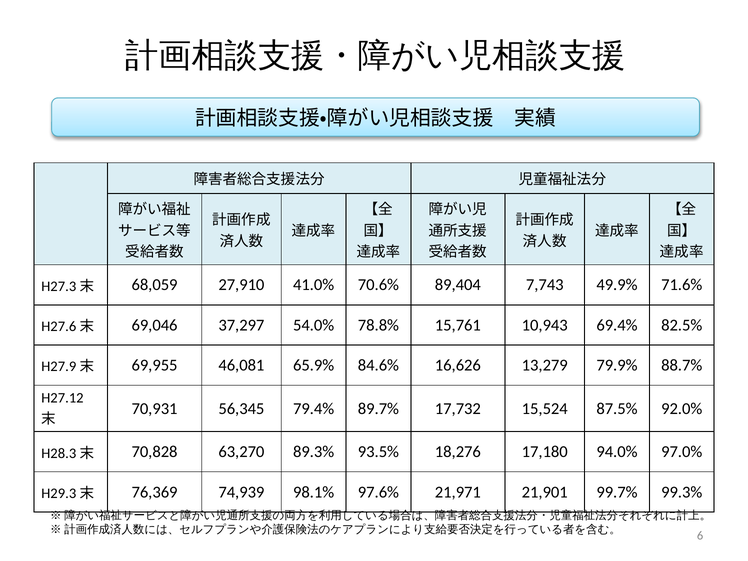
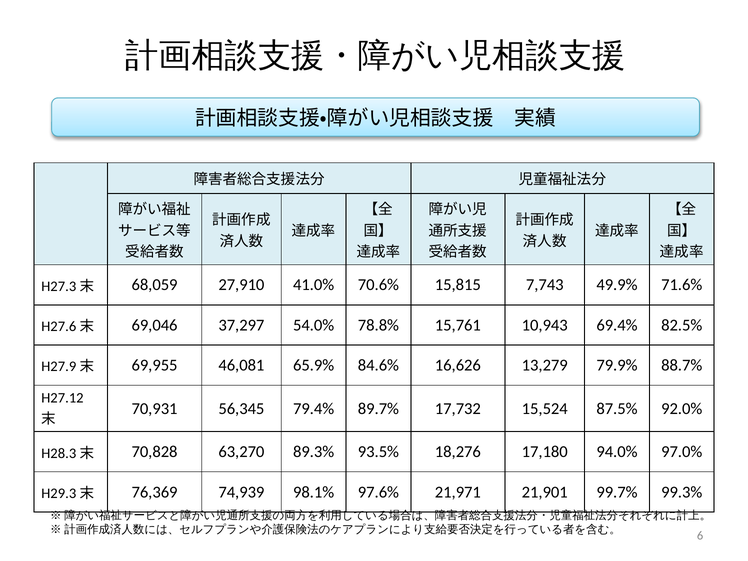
89,404: 89,404 -> 15,815
